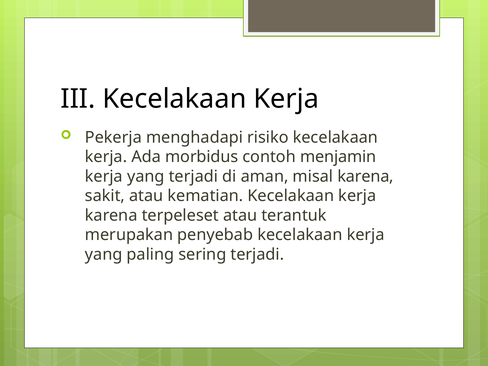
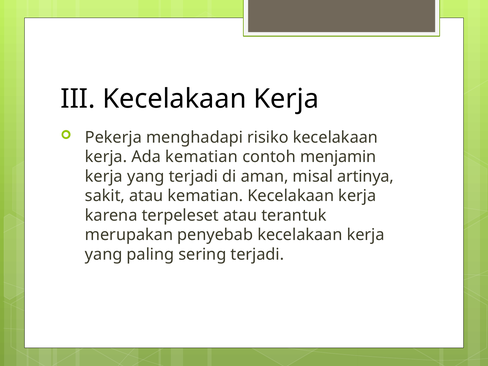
Ada morbidus: morbidus -> kematian
misal karena: karena -> artinya
